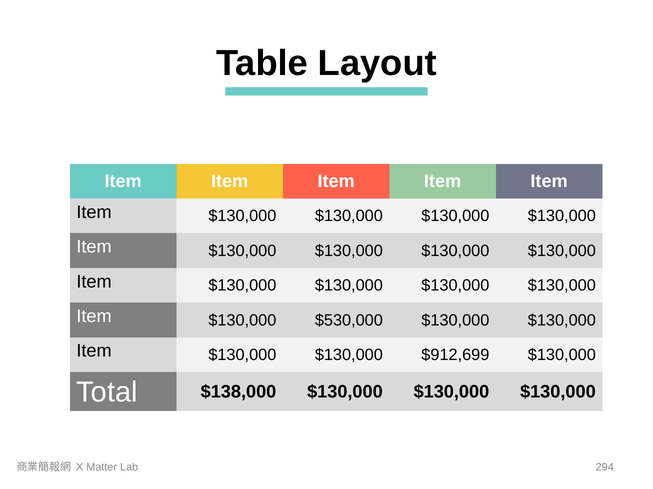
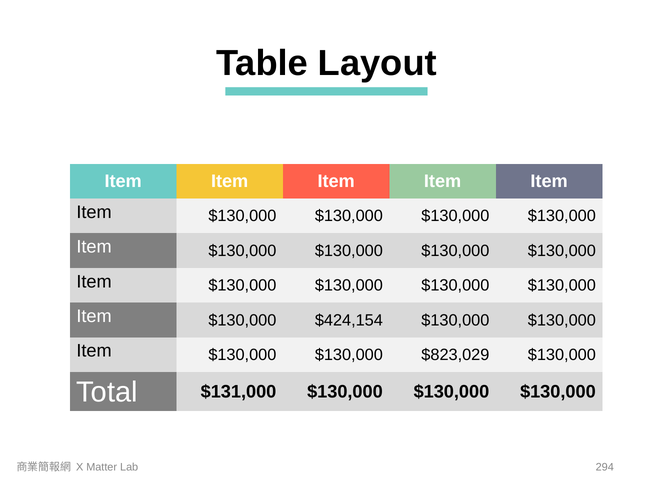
$530,000: $530,000 -> $424,154
$912,699: $912,699 -> $823,029
$138,000: $138,000 -> $131,000
